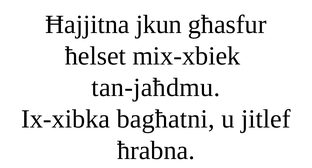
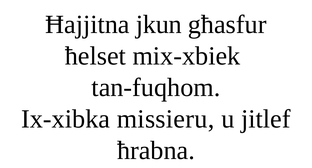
tan-jaħdmu: tan-jaħdmu -> tan-fuqhom
bagħatni: bagħatni -> missieru
